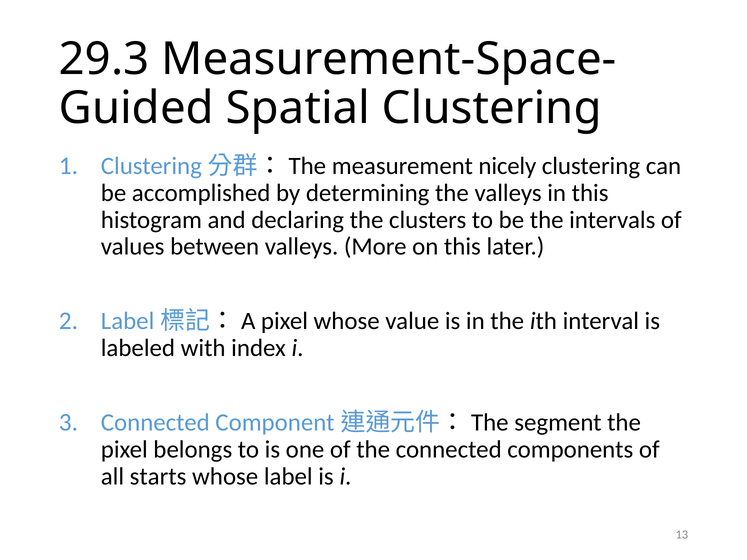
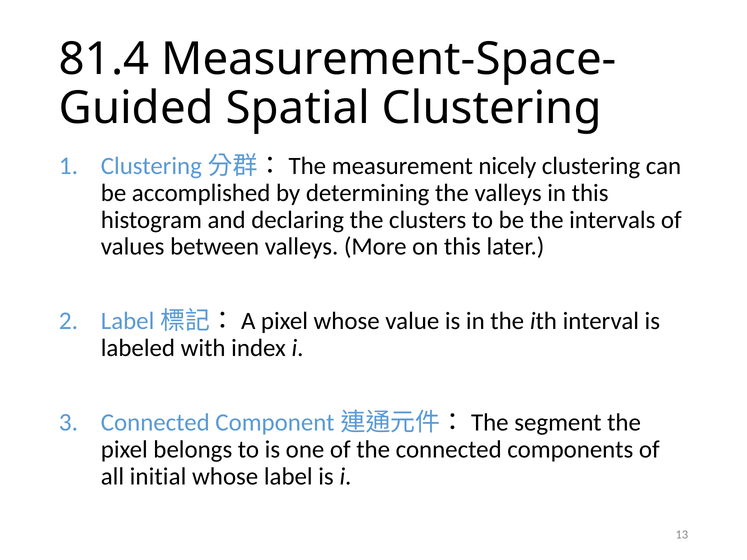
29.3: 29.3 -> 81.4
starts: starts -> initial
